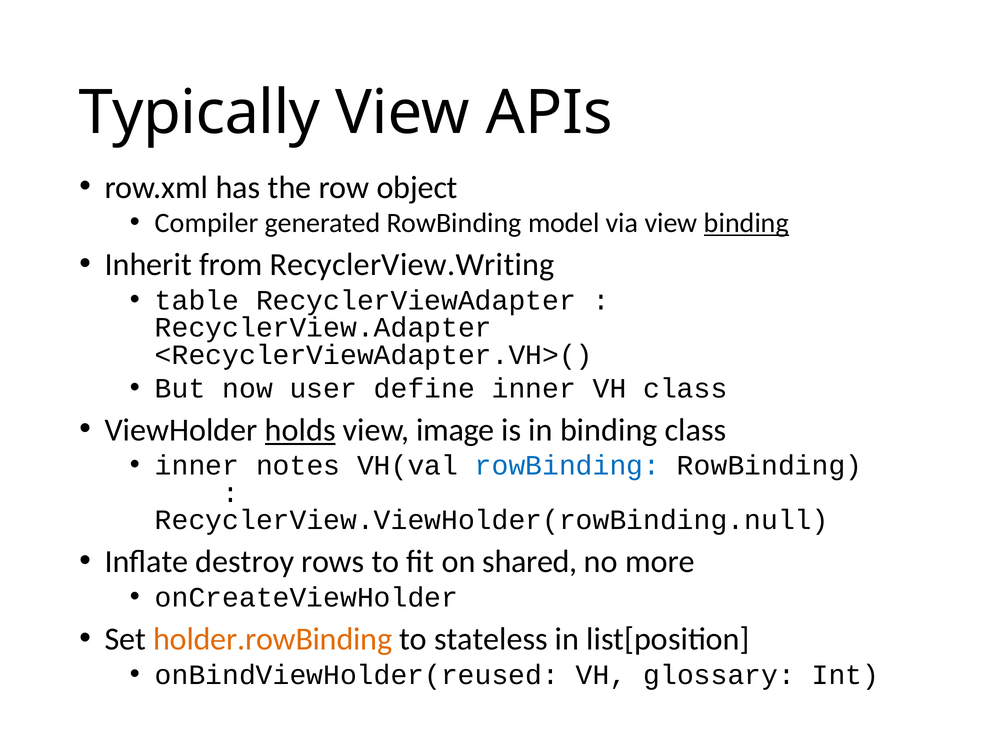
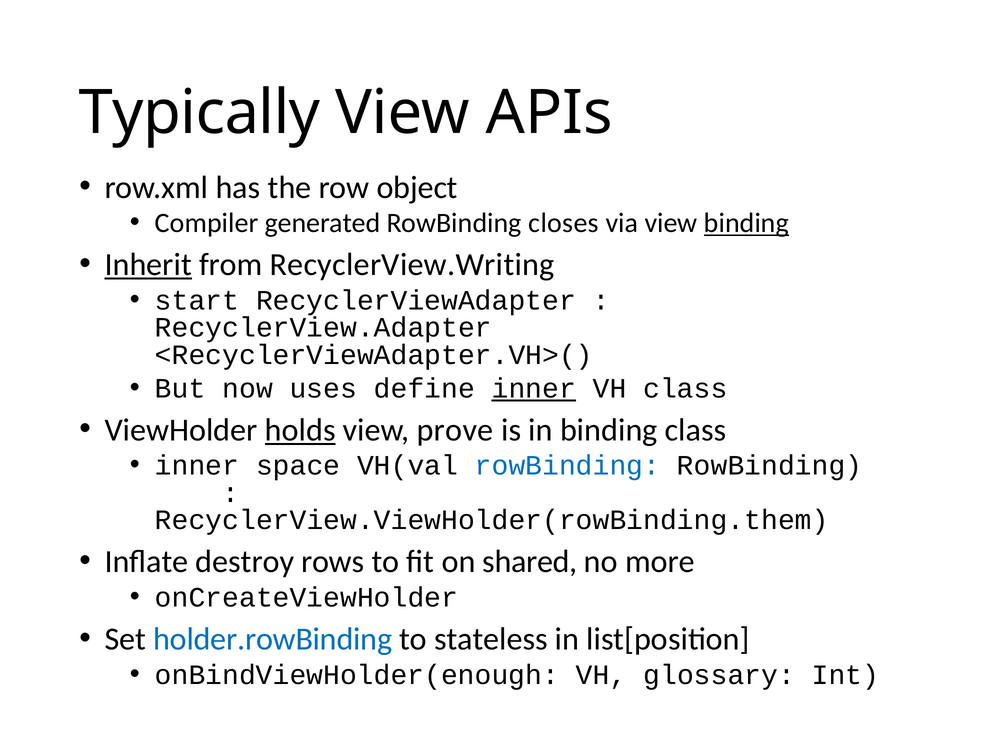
model: model -> closes
Inherit underline: none -> present
table: table -> start
user: user -> uses
inner at (534, 388) underline: none -> present
image: image -> prove
notes: notes -> space
RecyclerView.ViewHolder(rowBinding.null: RecyclerView.ViewHolder(rowBinding.null -> RecyclerView.ViewHolder(rowBinding.them
holder.rowBinding colour: orange -> blue
onBindViewHolder(reused: onBindViewHolder(reused -> onBindViewHolder(enough
